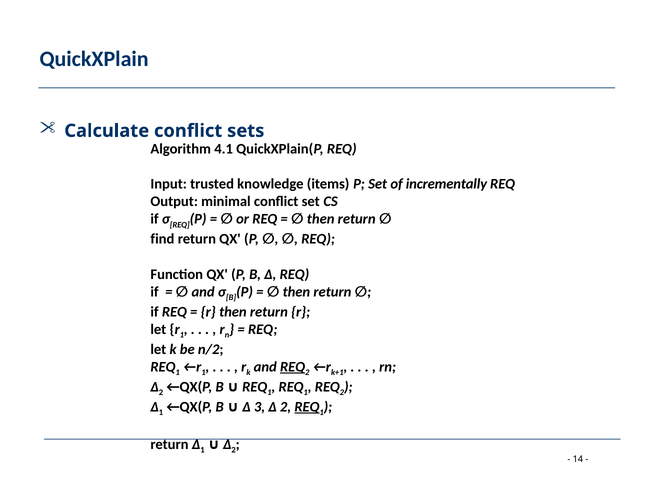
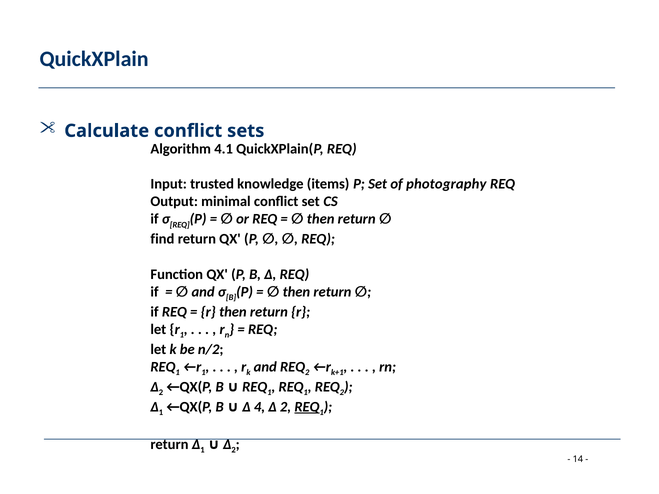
incrementally: incrementally -> photography
REQ at (293, 367) underline: present -> none
3: 3 -> 4
